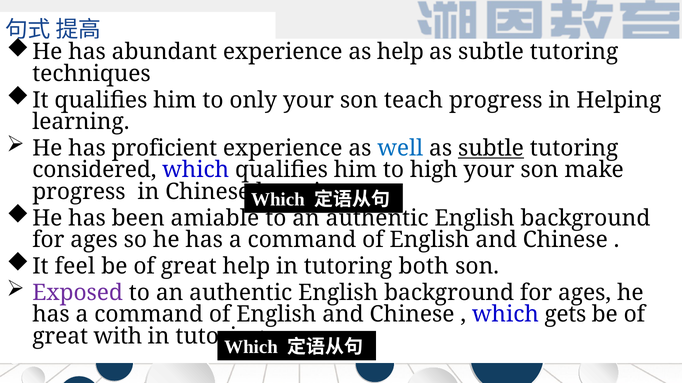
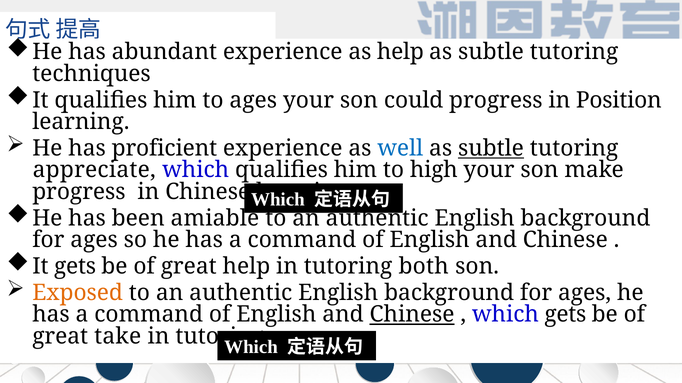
to only: only -> ages
teach: teach -> could
Helping: Helping -> Position
considered: considered -> appreciate
It feel: feel -> gets
Exposed colour: purple -> orange
Chinese at (412, 315) underline: none -> present
with: with -> take
